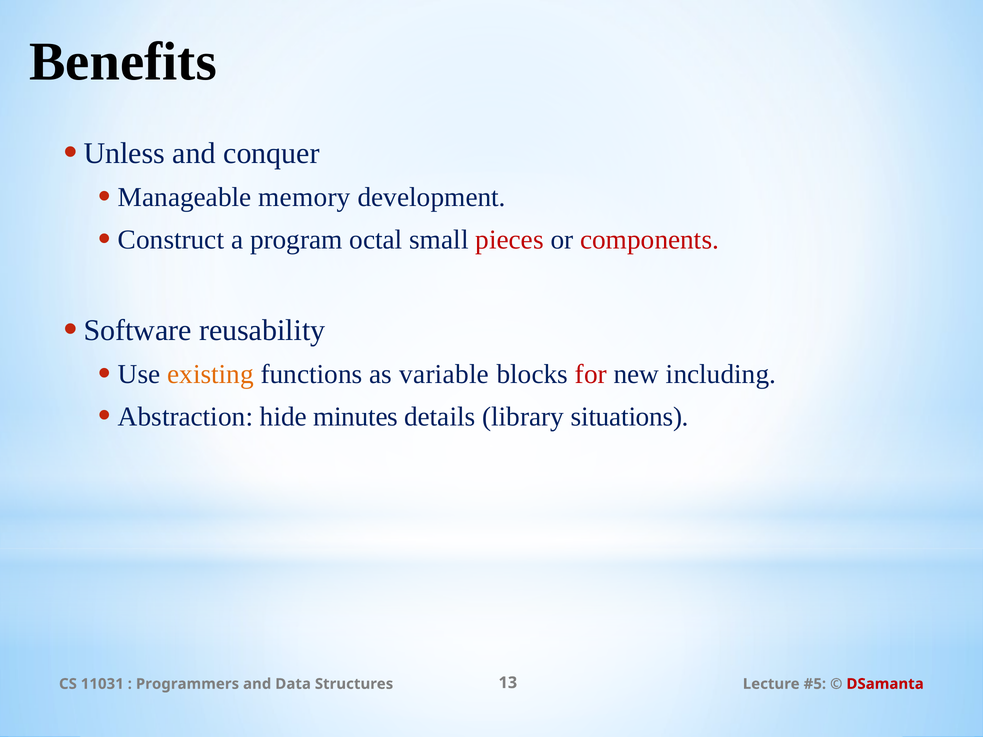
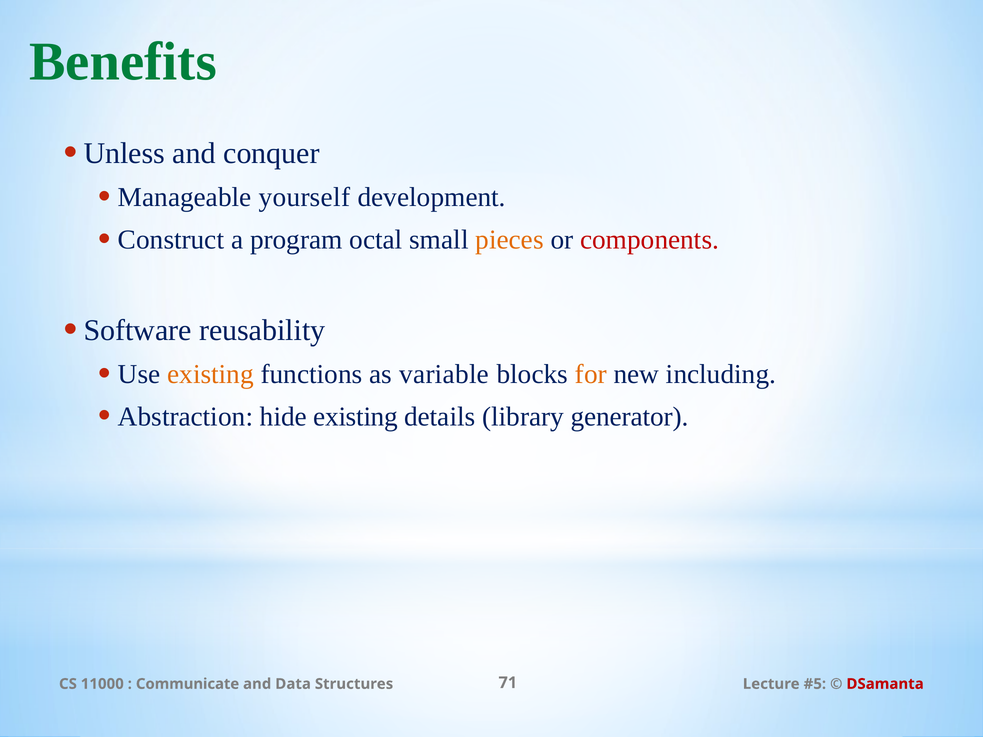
Benefits colour: black -> green
memory: memory -> yourself
pieces colour: red -> orange
for colour: red -> orange
hide minutes: minutes -> existing
situations: situations -> generator
11031: 11031 -> 11000
Programmers: Programmers -> Communicate
13: 13 -> 71
